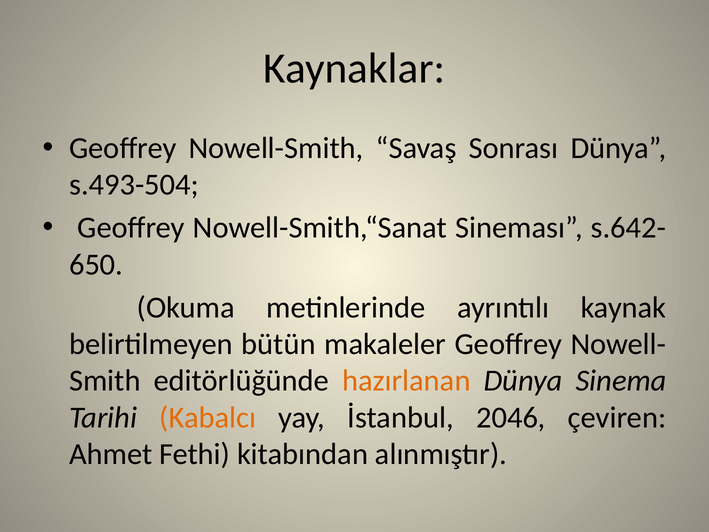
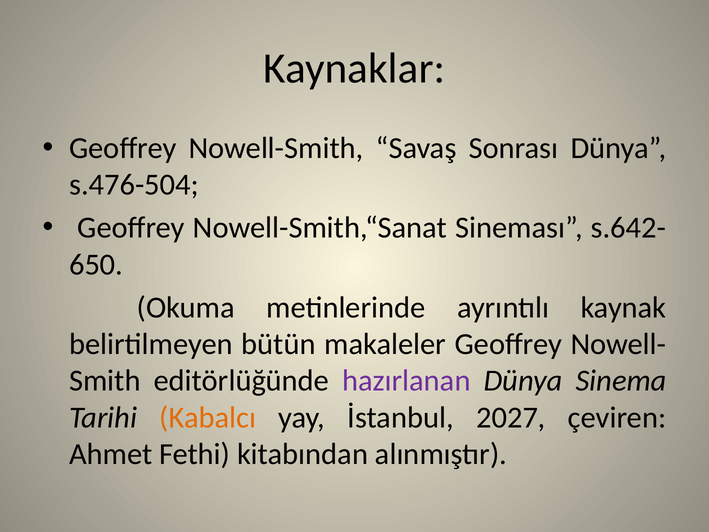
s.493-504: s.493-504 -> s.476-504
hazırlanan colour: orange -> purple
2046: 2046 -> 2027
